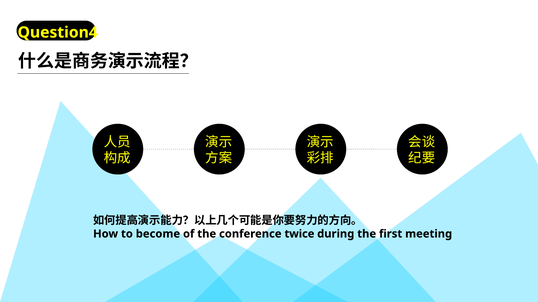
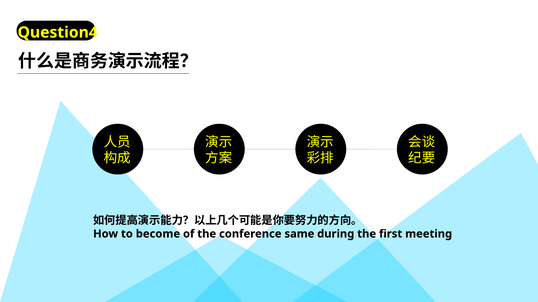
twice: twice -> same
